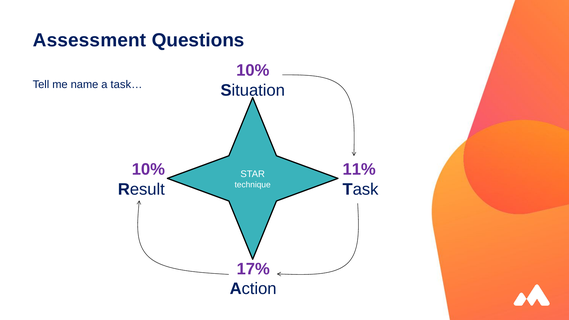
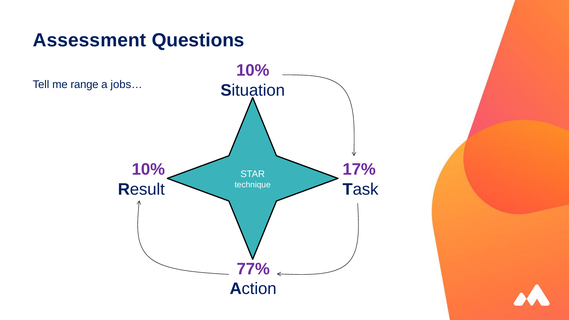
name: name -> range
task…: task… -> jobs…
11%: 11% -> 17%
17%: 17% -> 77%
